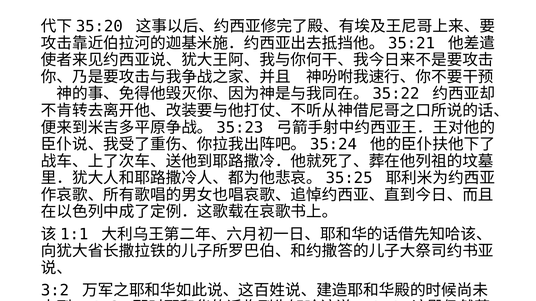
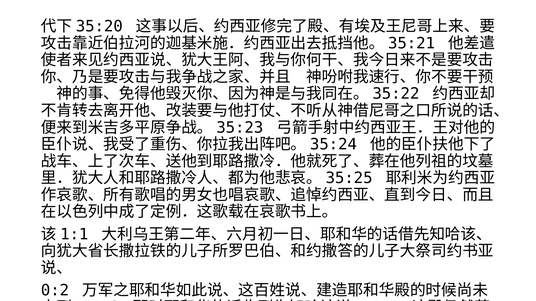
3:2: 3:2 -> 0:2
